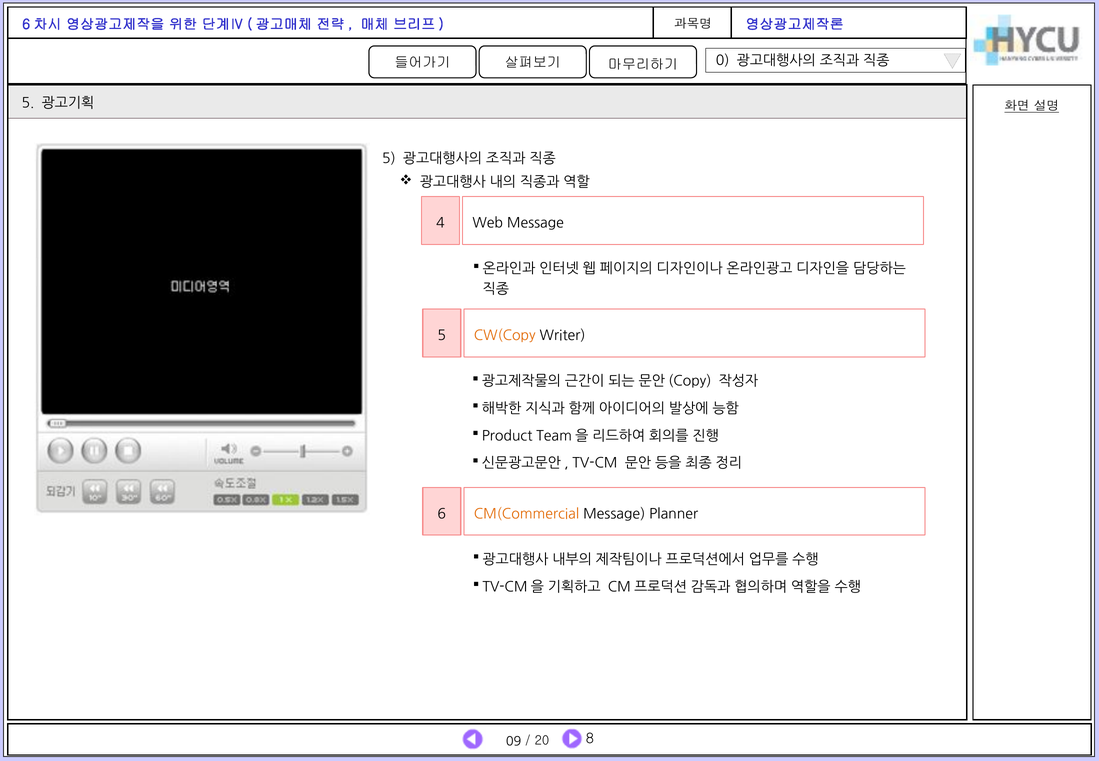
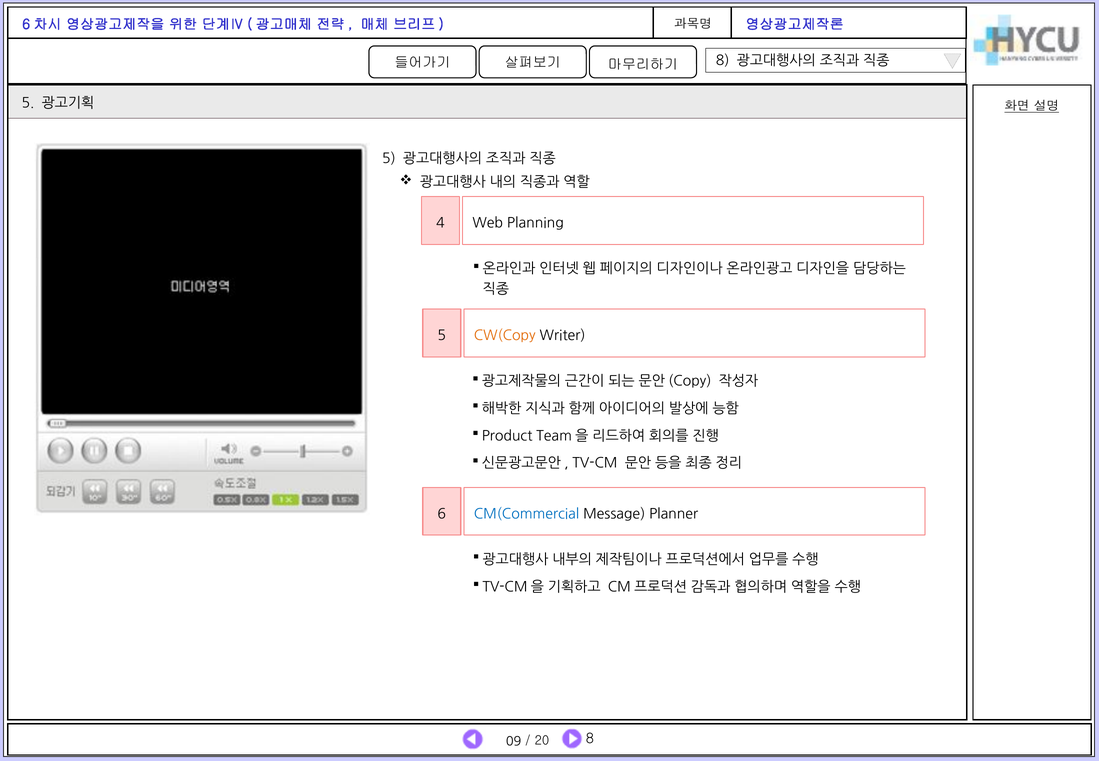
0 at (723, 60): 0 -> 8
Web Message: Message -> Planning
CM(Commercial colour: orange -> blue
